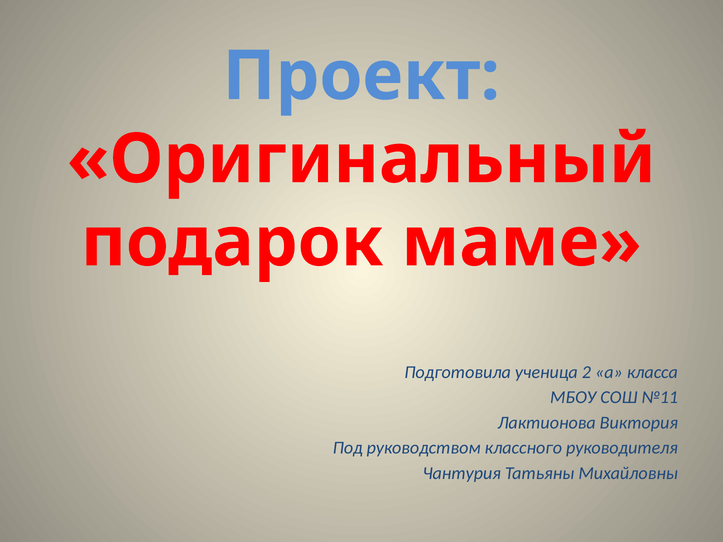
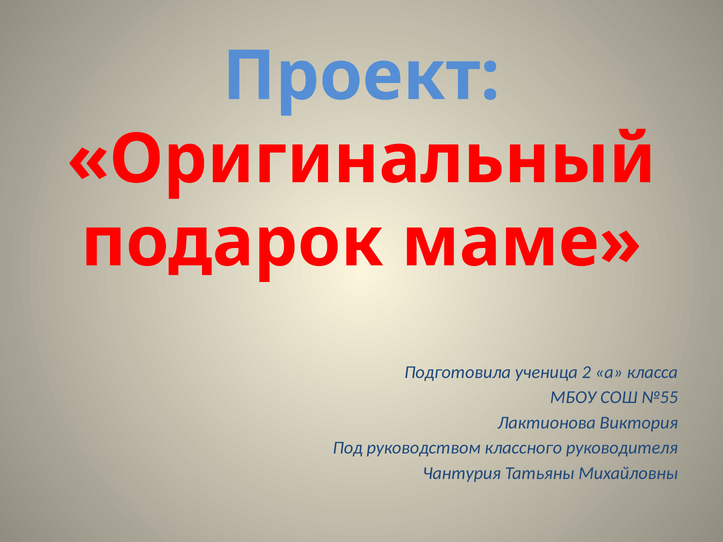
№11: №11 -> №55
